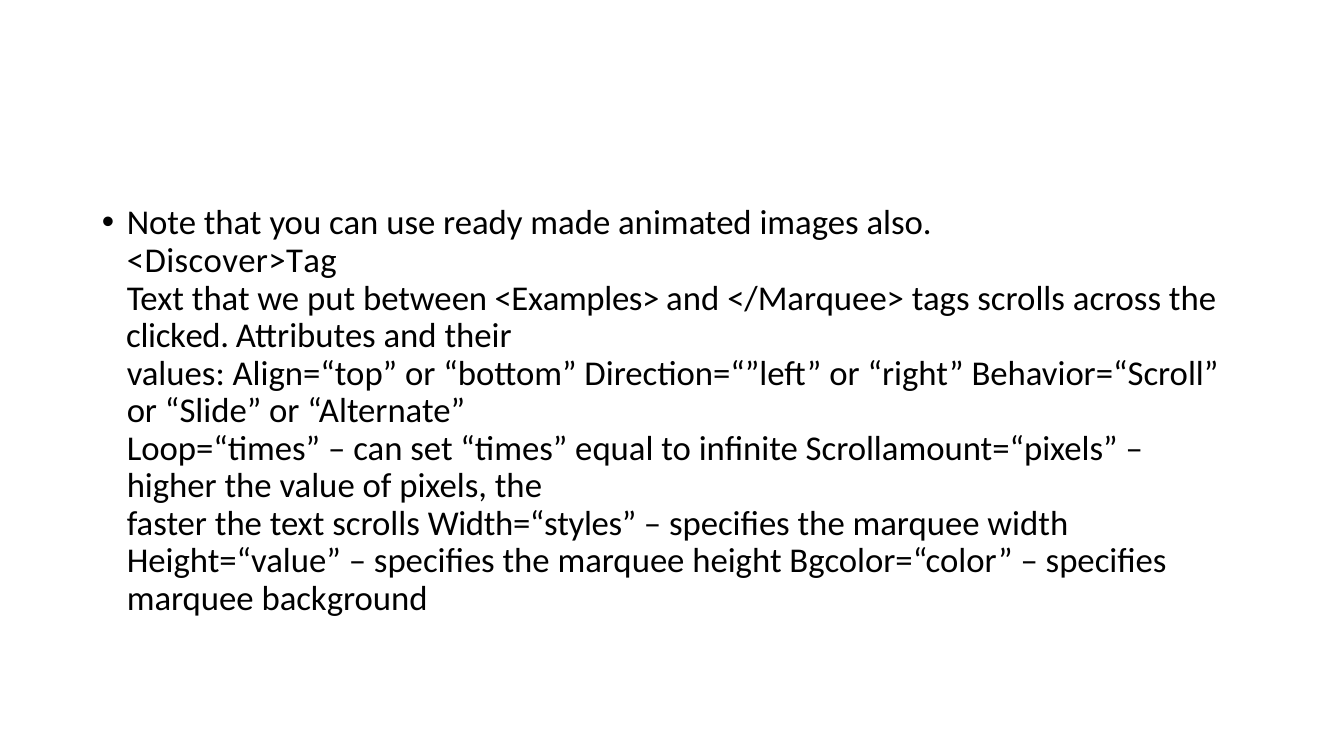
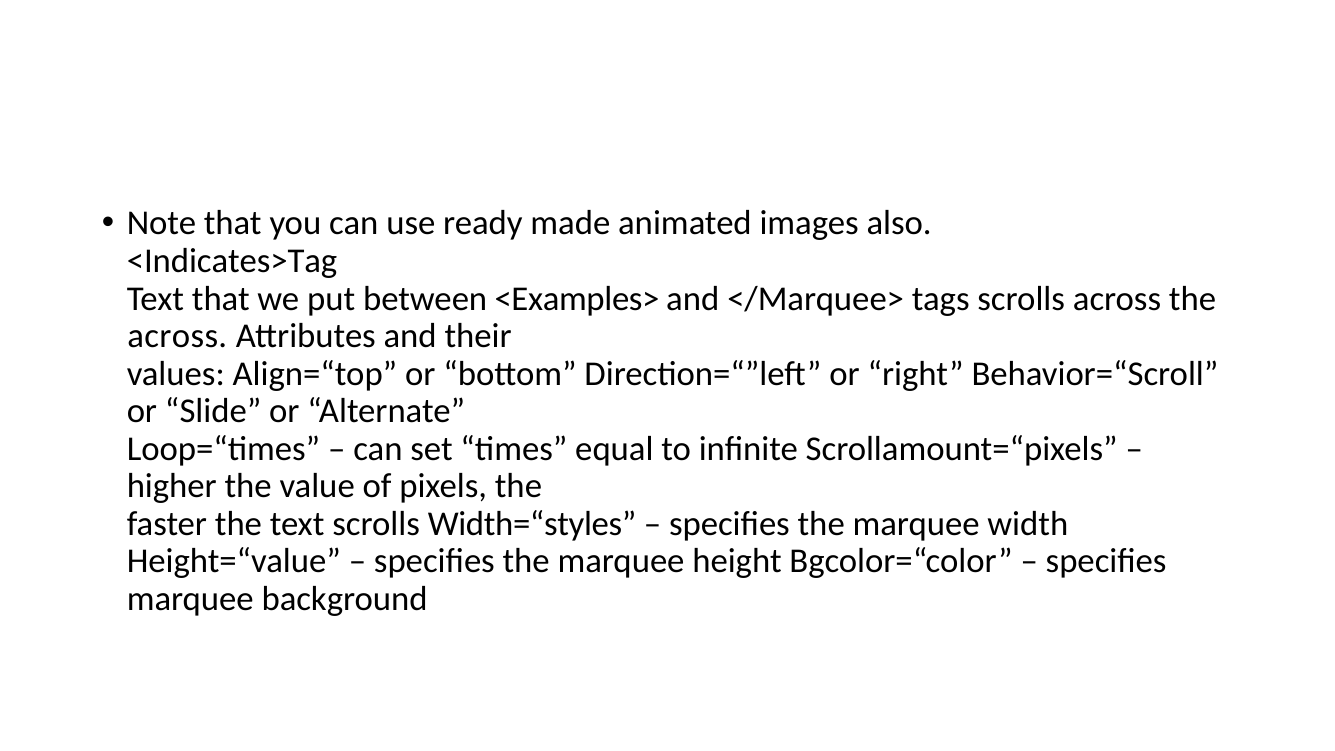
<Discover>Tag: <Discover>Tag -> <Indicates>Tag
clicked at (178, 336): clicked -> across
